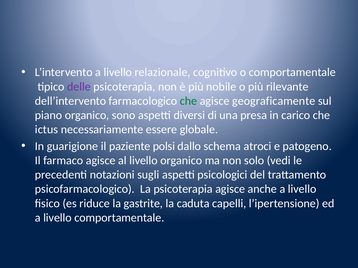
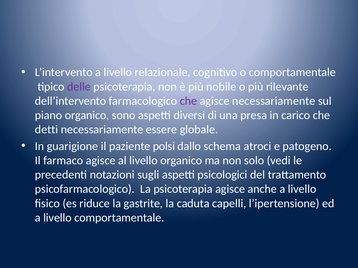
che at (188, 101) colour: green -> purple
agisce geograficamente: geograficamente -> necessariamente
ictus: ictus -> detti
